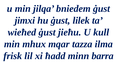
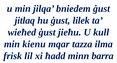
jimxi: jimxi -> jitlaq
mhux: mhux -> kienu
